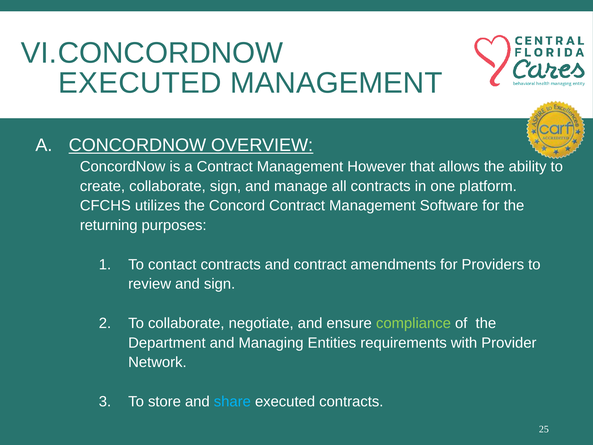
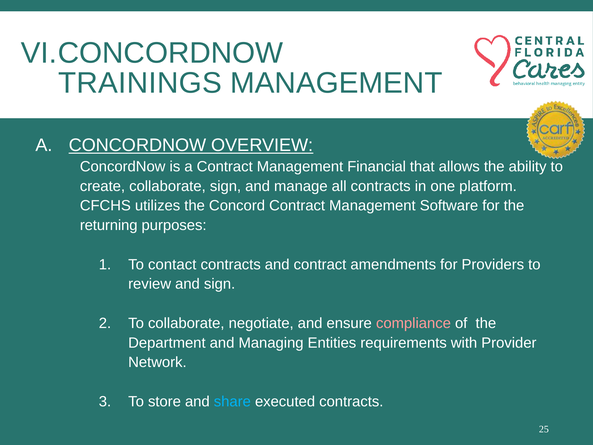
EXECUTED at (140, 83): EXECUTED -> TRAININGS
However: However -> Financial
compliance colour: light green -> pink
